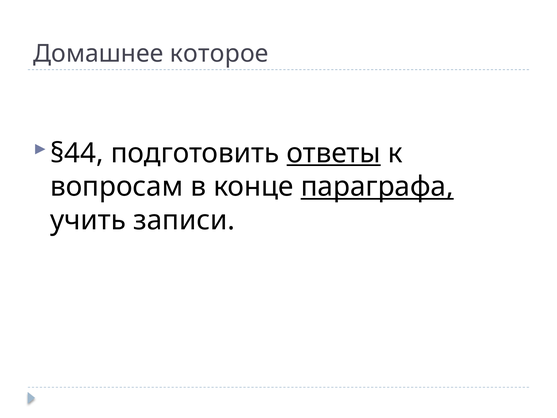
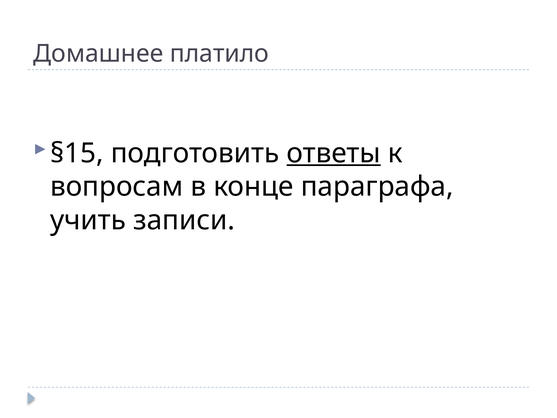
которое: которое -> платило
§44: §44 -> §15
параграфа underline: present -> none
